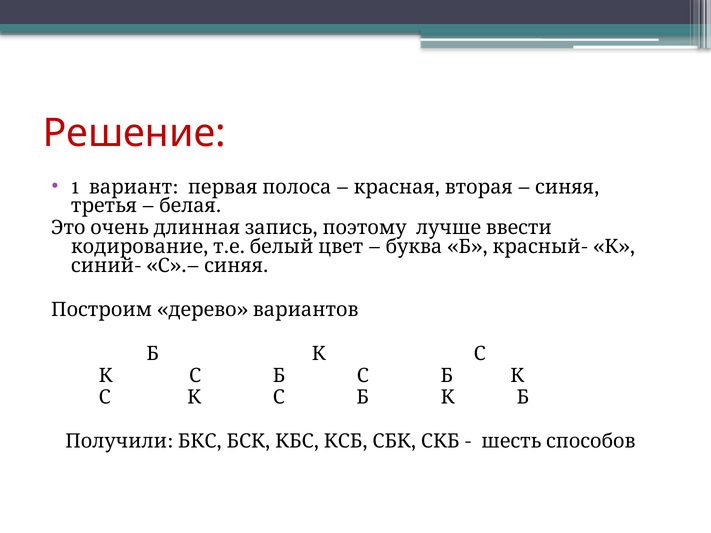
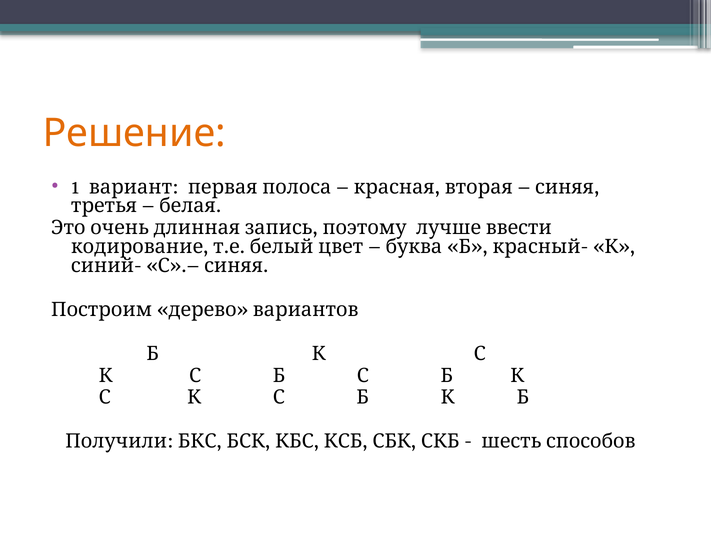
Решение colour: red -> orange
